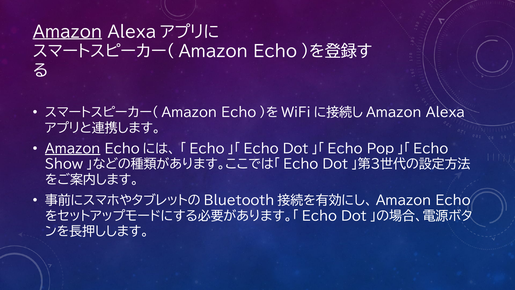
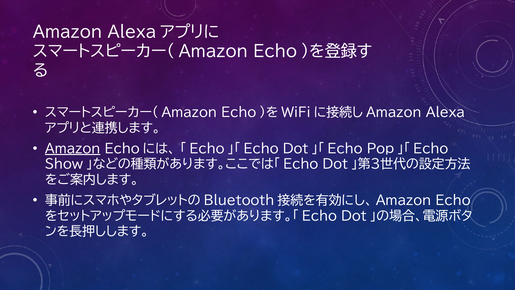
Amazon at (67, 32) underline: present -> none
